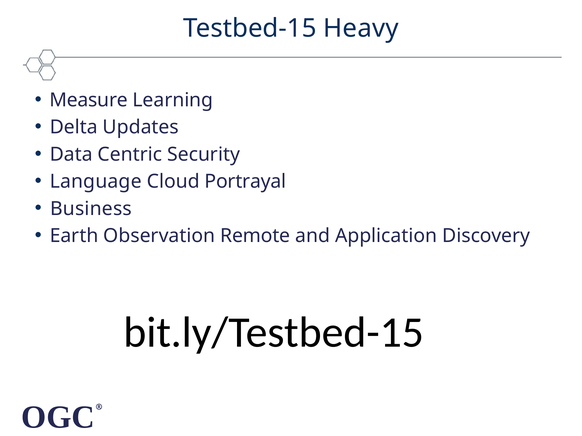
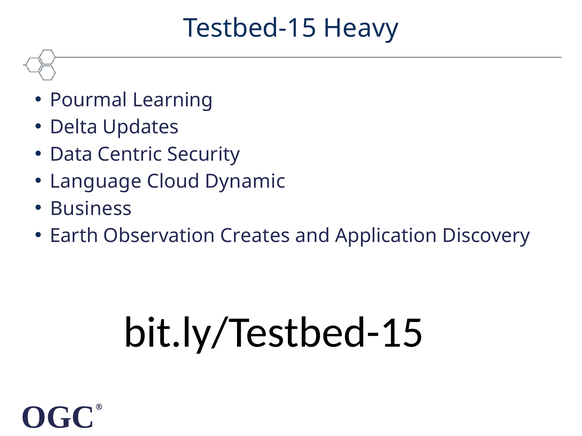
Measure: Measure -> Pourmal
Portrayal: Portrayal -> Dynamic
Remote: Remote -> Creates
